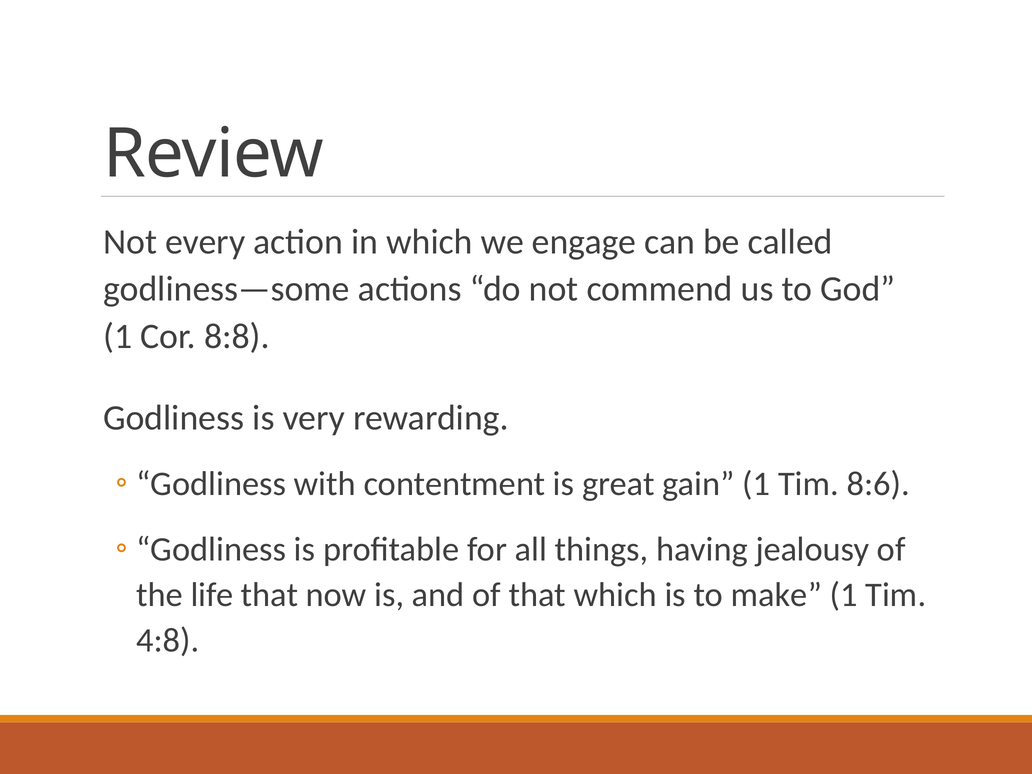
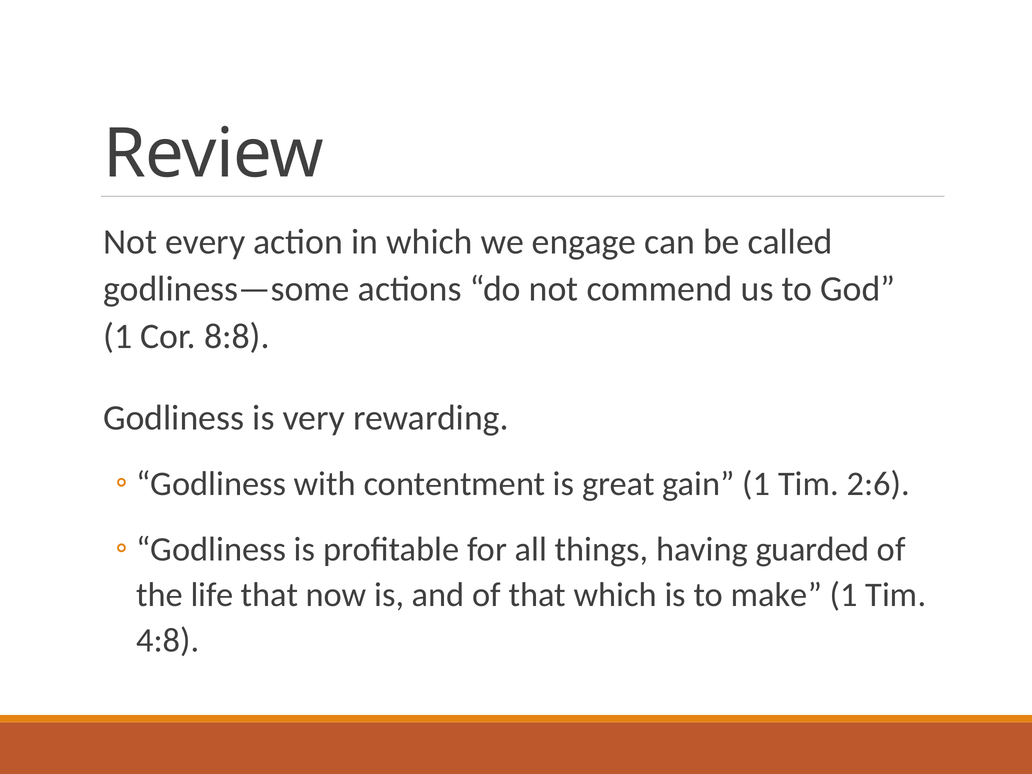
8:6: 8:6 -> 2:6
jealousy: jealousy -> guarded
